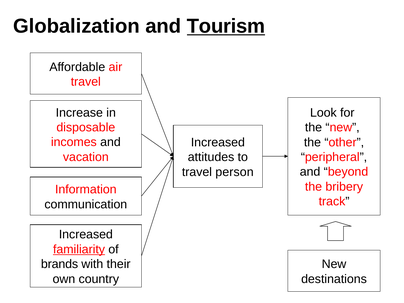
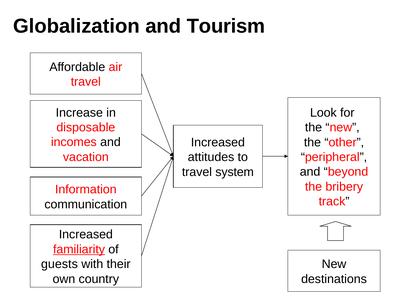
Tourism underline: present -> none
person: person -> system
brands: brands -> guests
